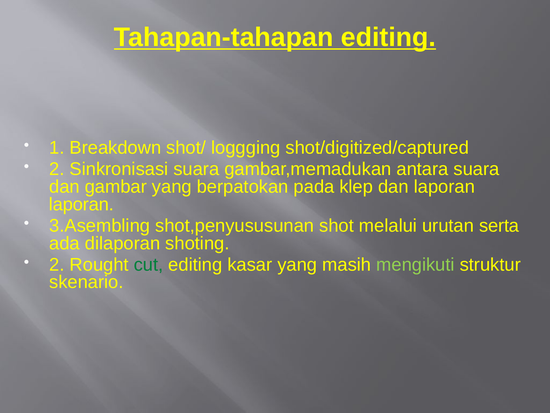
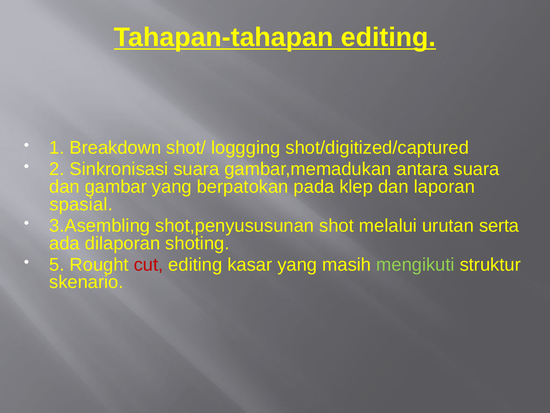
laporan at (81, 204): laporan -> spasial
2 at (57, 264): 2 -> 5
cut colour: green -> red
